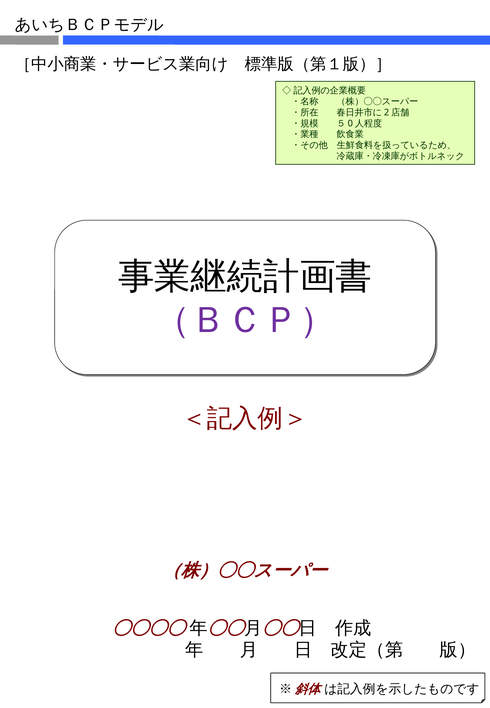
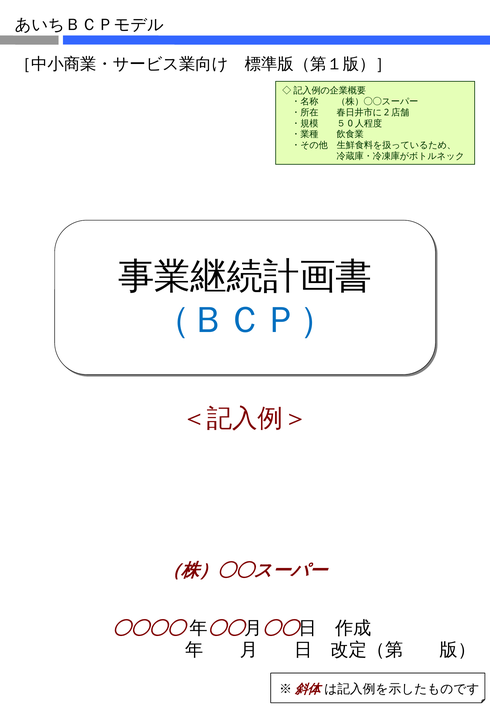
（ＢＣＰ） colour: purple -> blue
